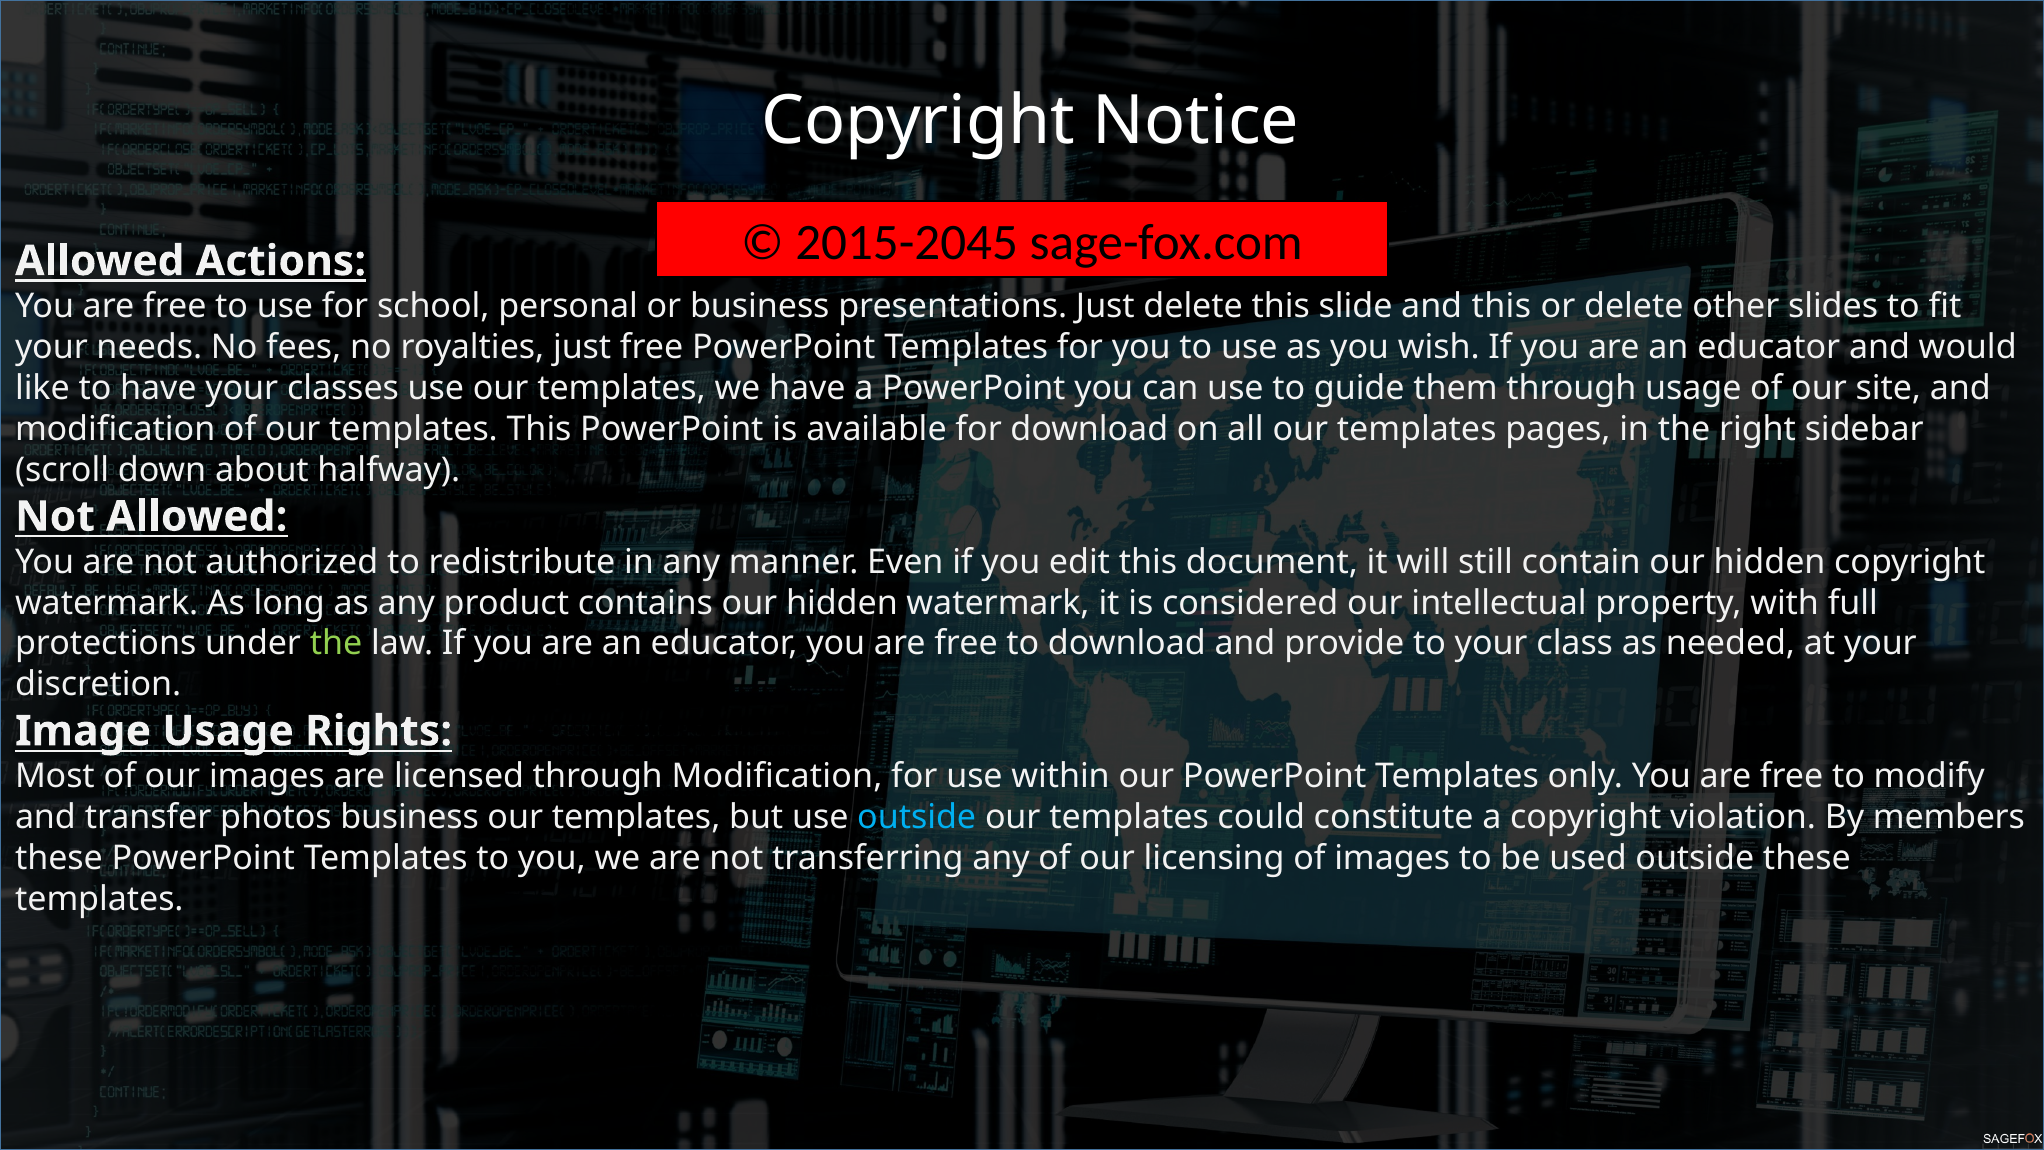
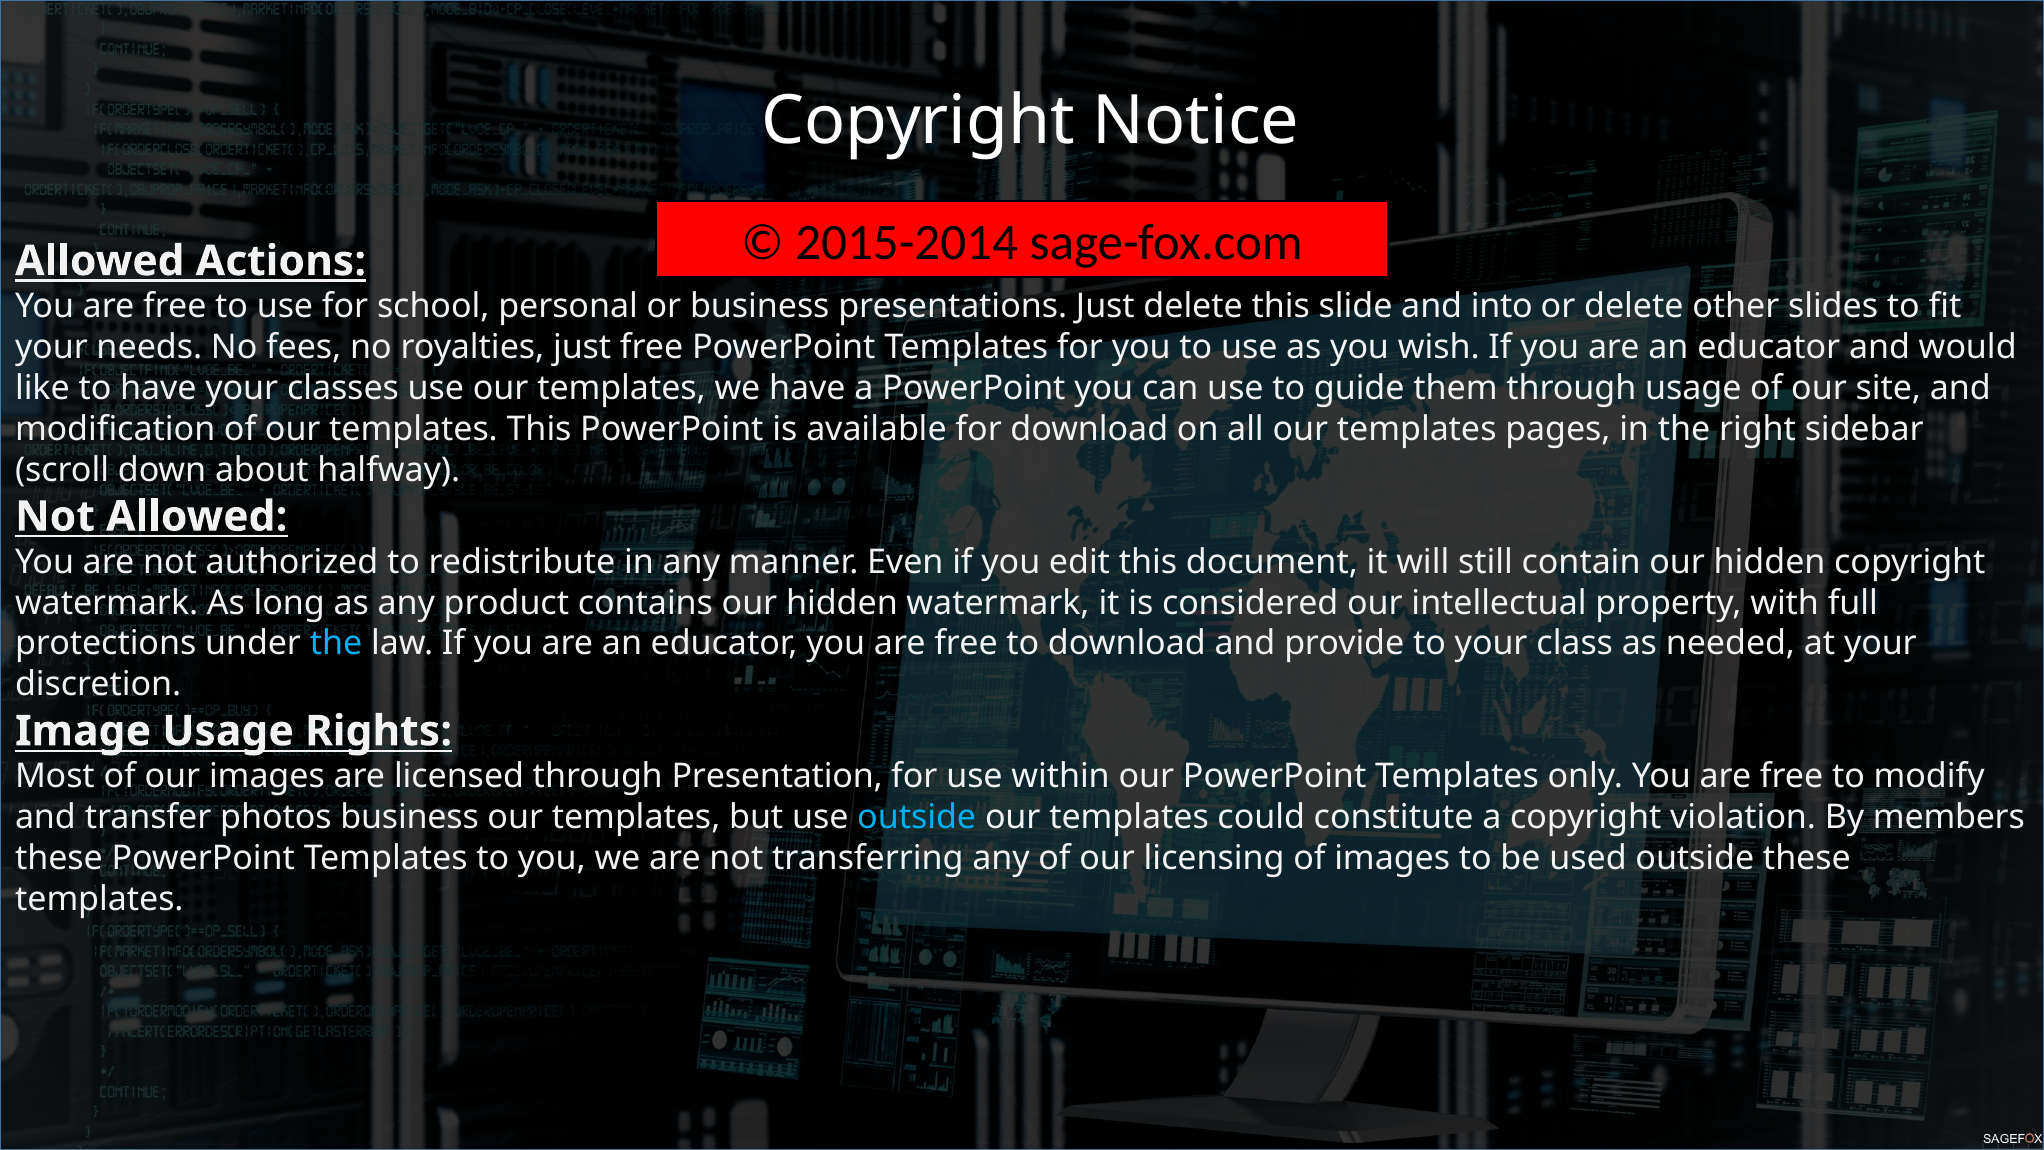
2015-2045: 2015-2045 -> 2015-2014
and this: this -> into
the at (336, 644) colour: light green -> light blue
through Modification: Modification -> Presentation
